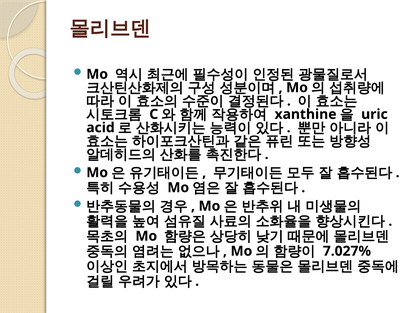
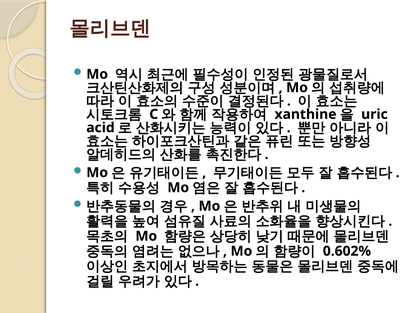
7.027%: 7.027% -> 0.602%
